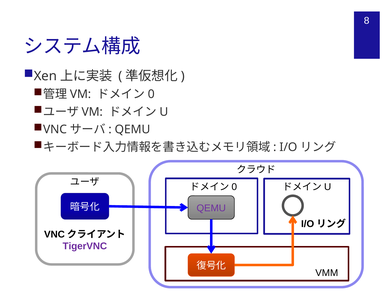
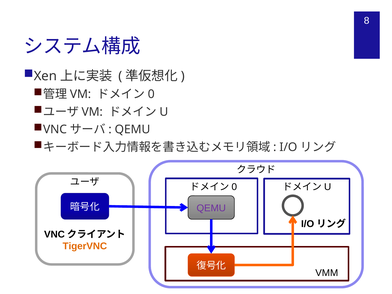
TigerVNC colour: purple -> orange
